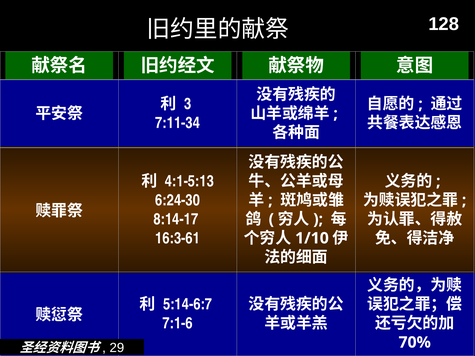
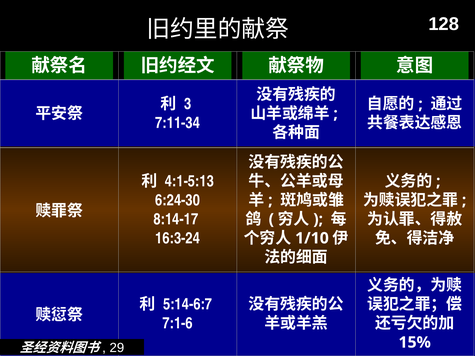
16:3-61: 16:3-61 -> 16:3-24
70%: 70% -> 15%
